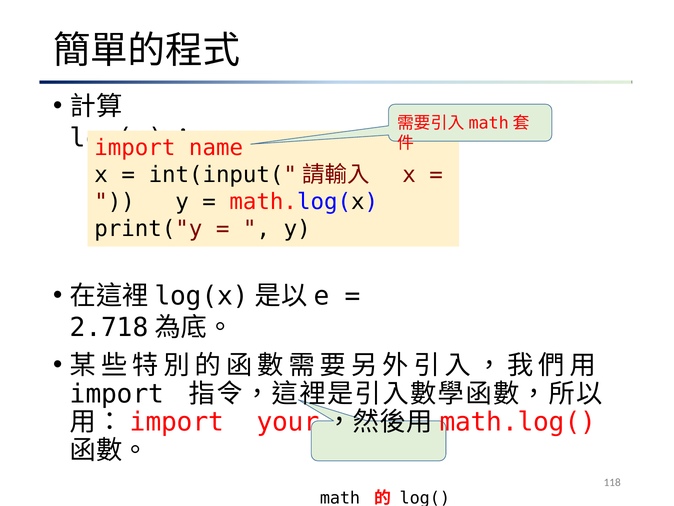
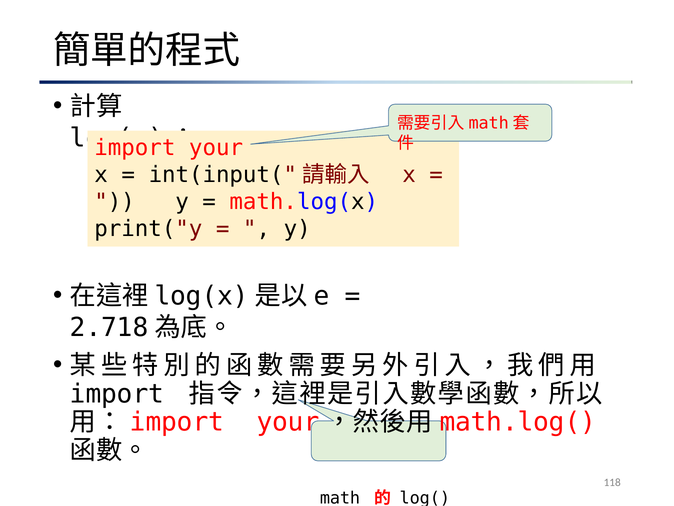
name at (216, 148): name -> your
